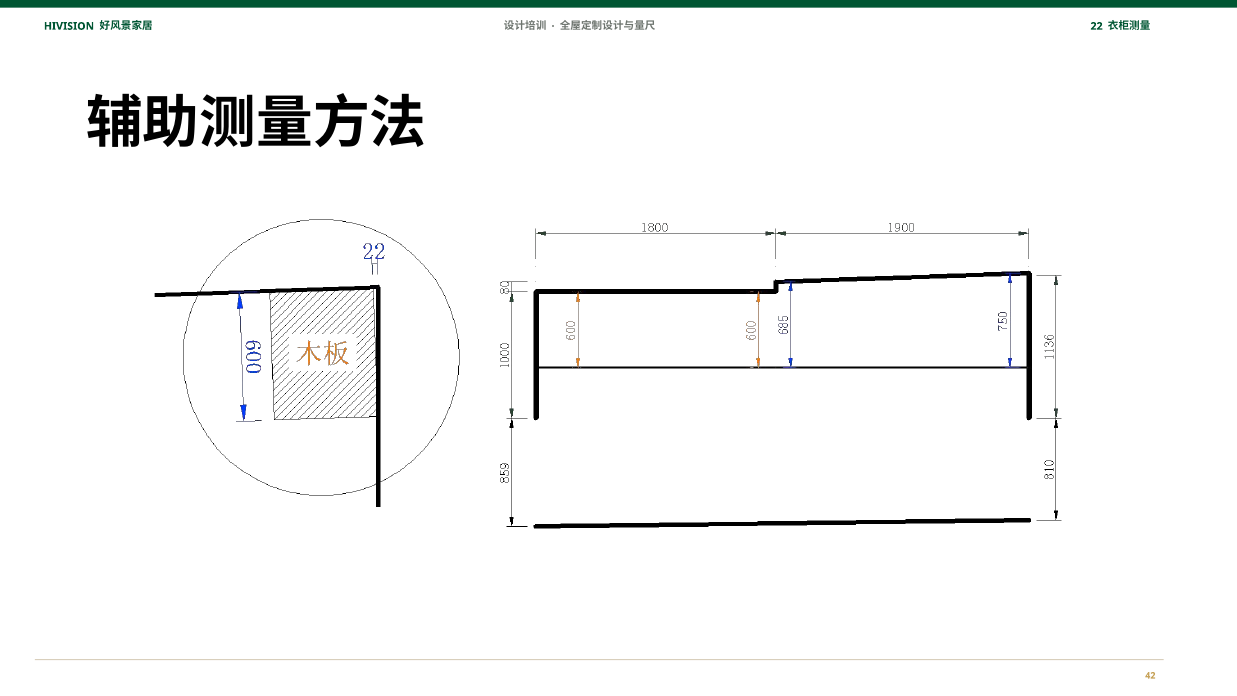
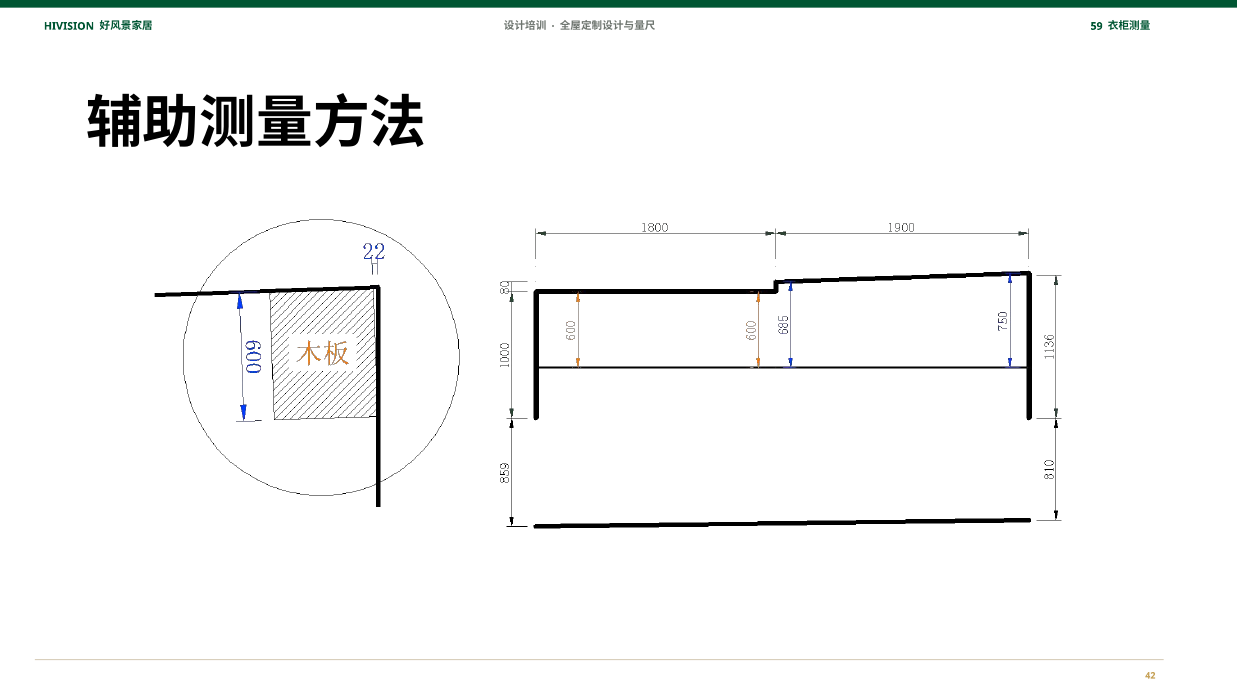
22: 22 -> 59
